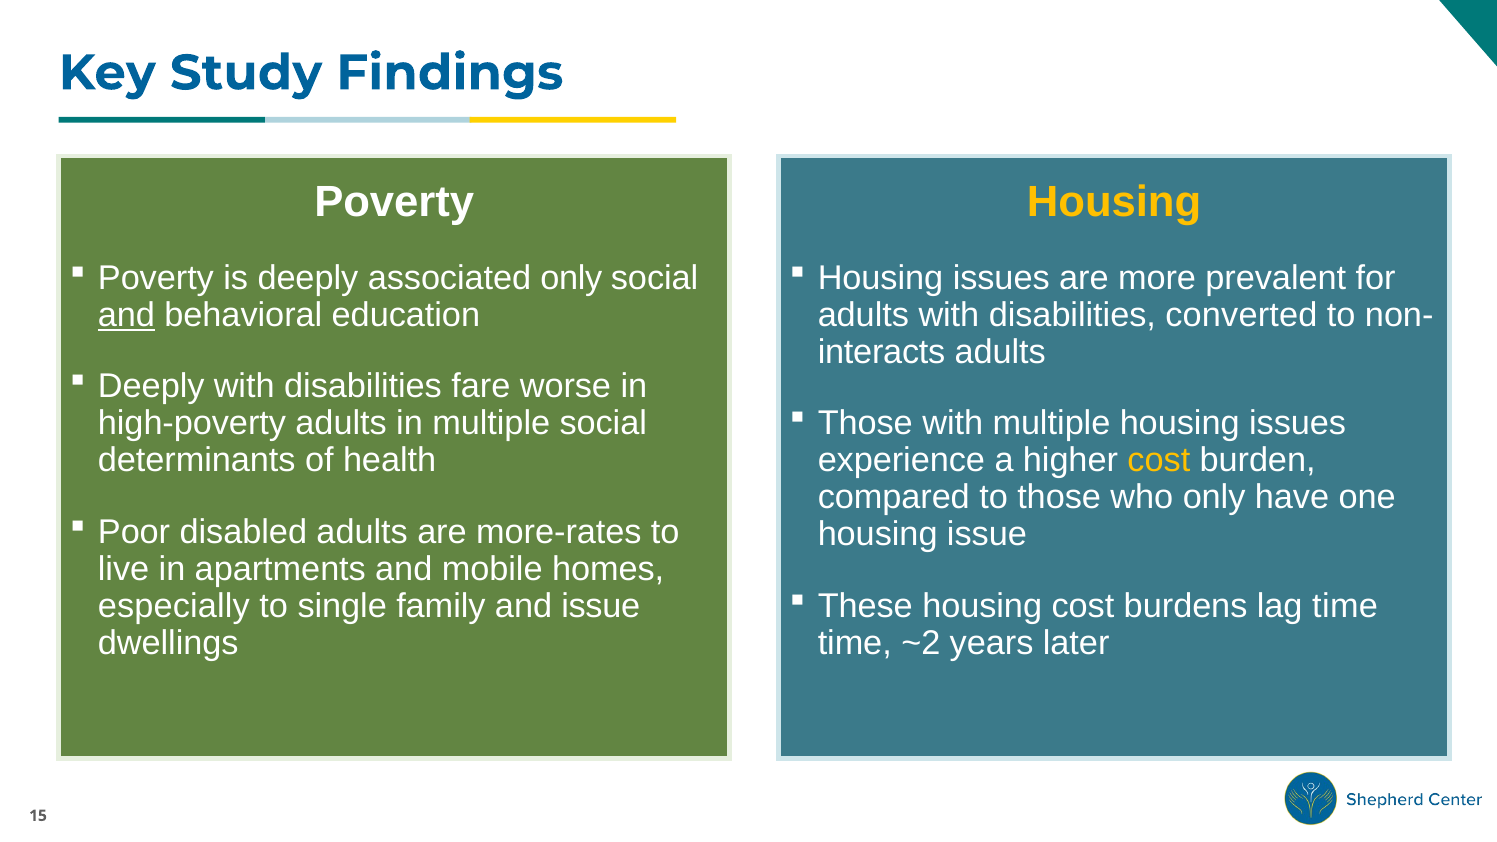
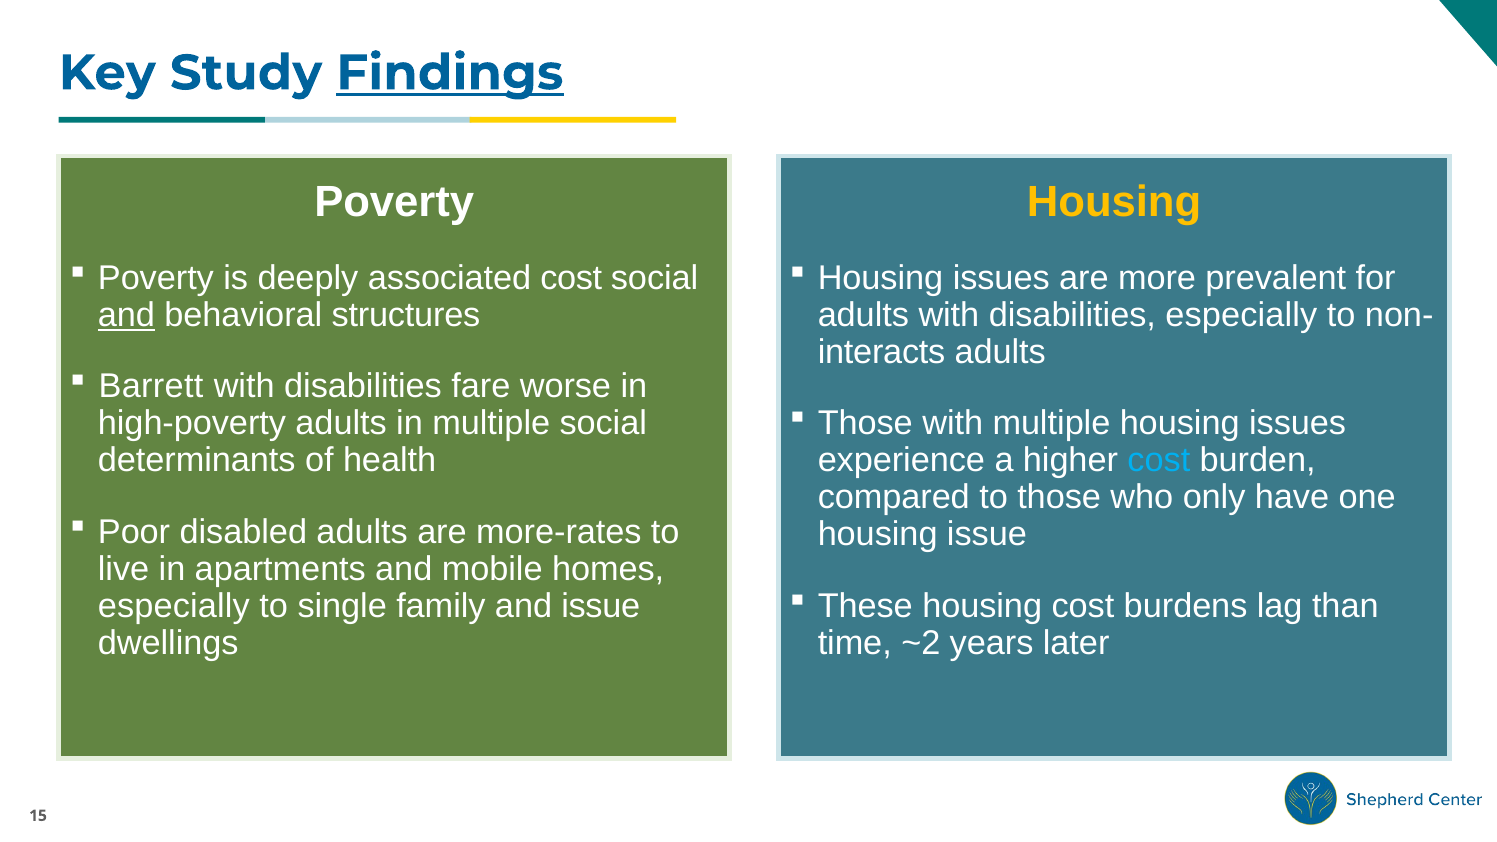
Findings underline: none -> present
associated only: only -> cost
education: education -> structures
disabilities converted: converted -> especially
Deeply at (151, 387): Deeply -> Barrett
cost at (1159, 461) colour: yellow -> light blue
lag time: time -> than
